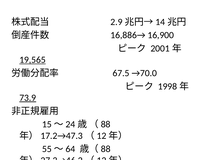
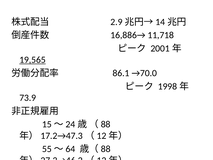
16,900: 16,900 -> 11,718
67.5: 67.5 -> 86.1
73.9 underline: present -> none
